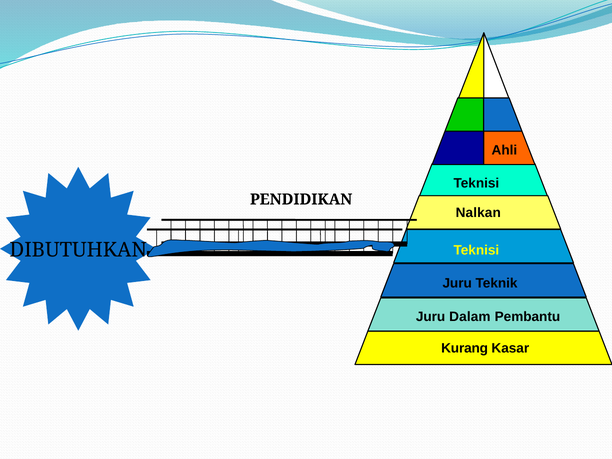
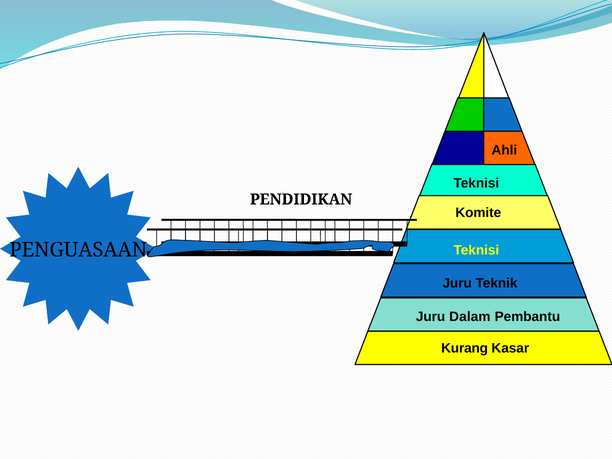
Nalkan: Nalkan -> Komite
DIBUTUHKAN: DIBUTUHKAN -> PENGUASAAN
